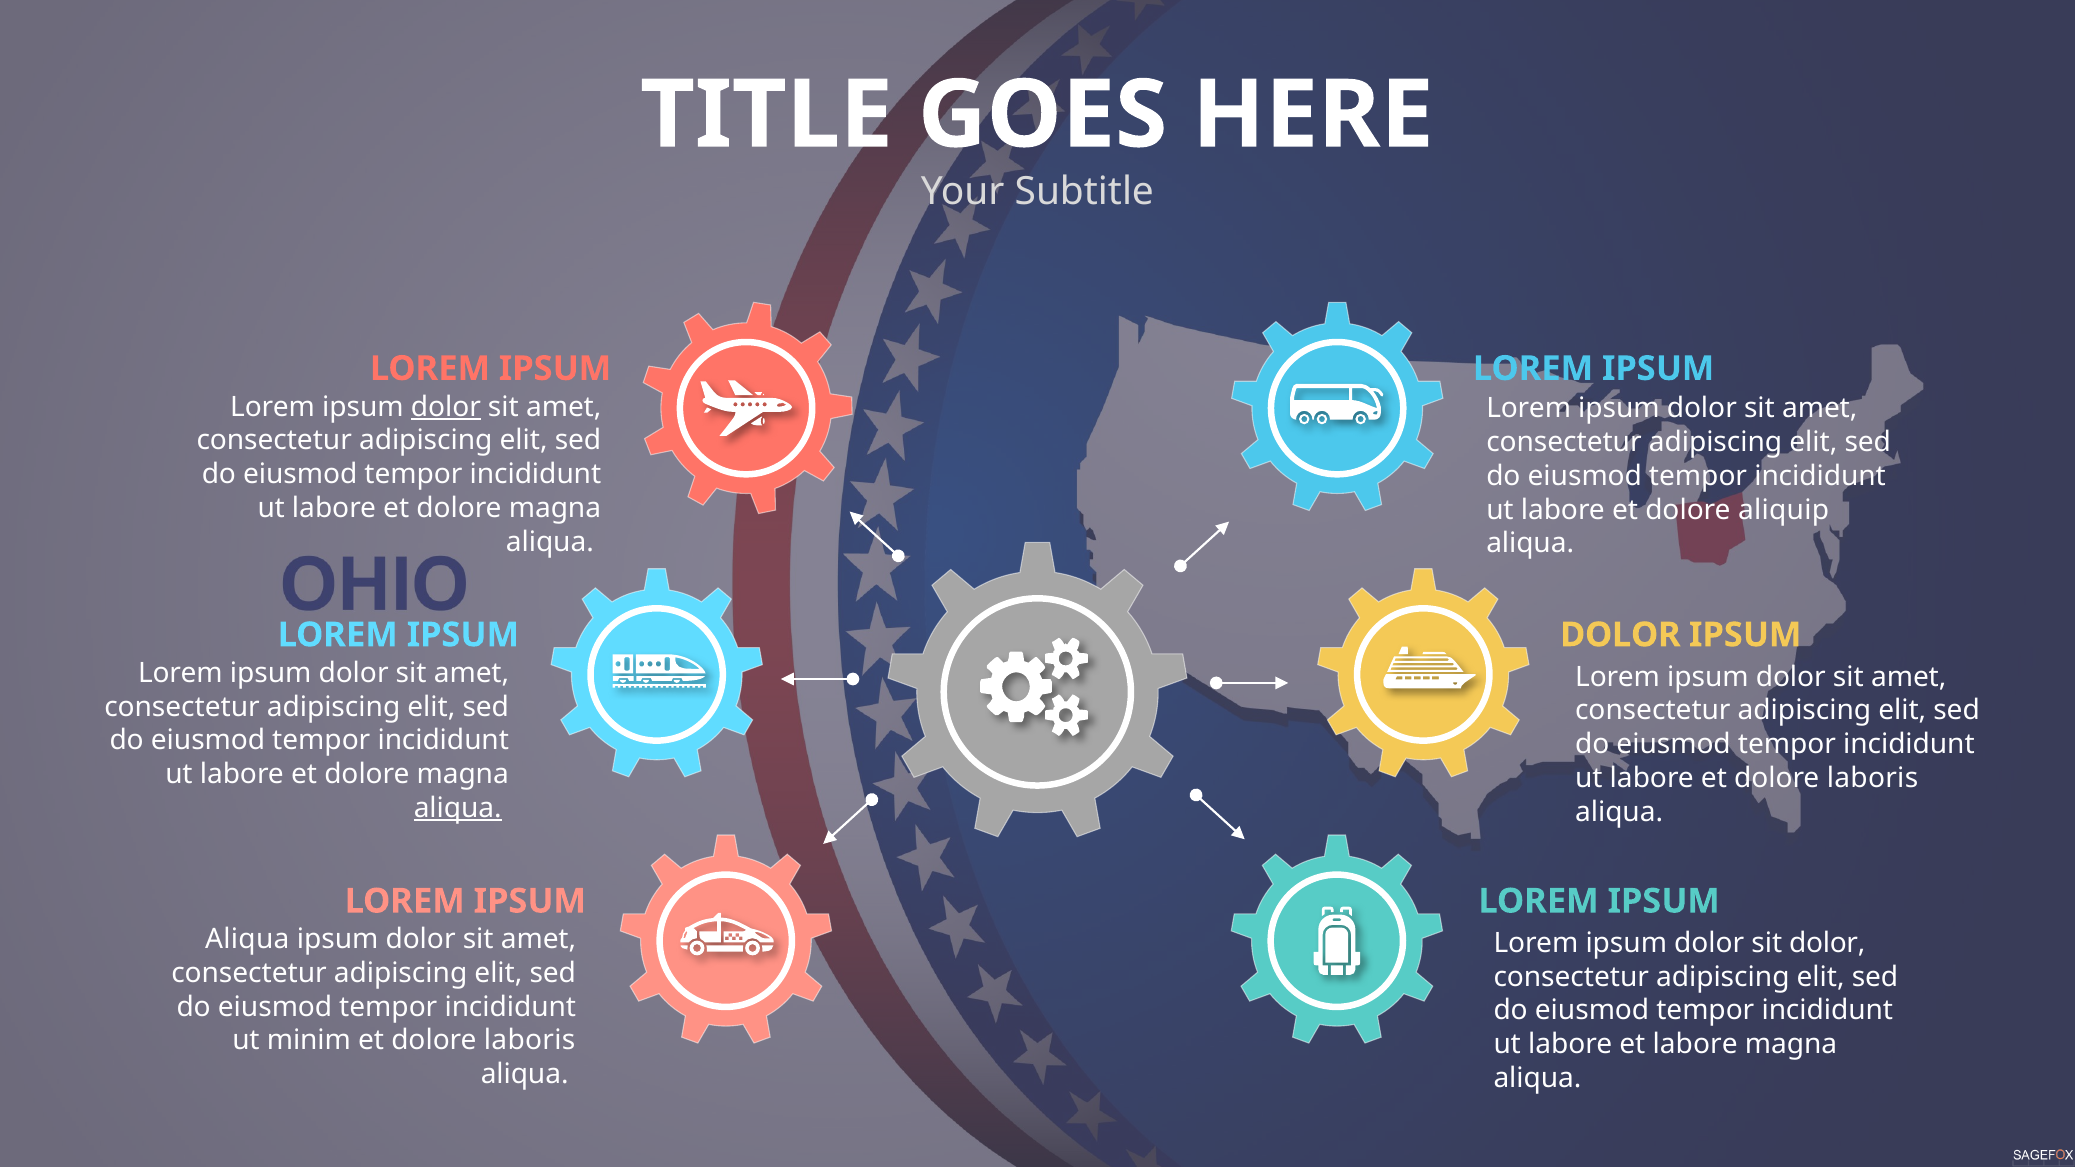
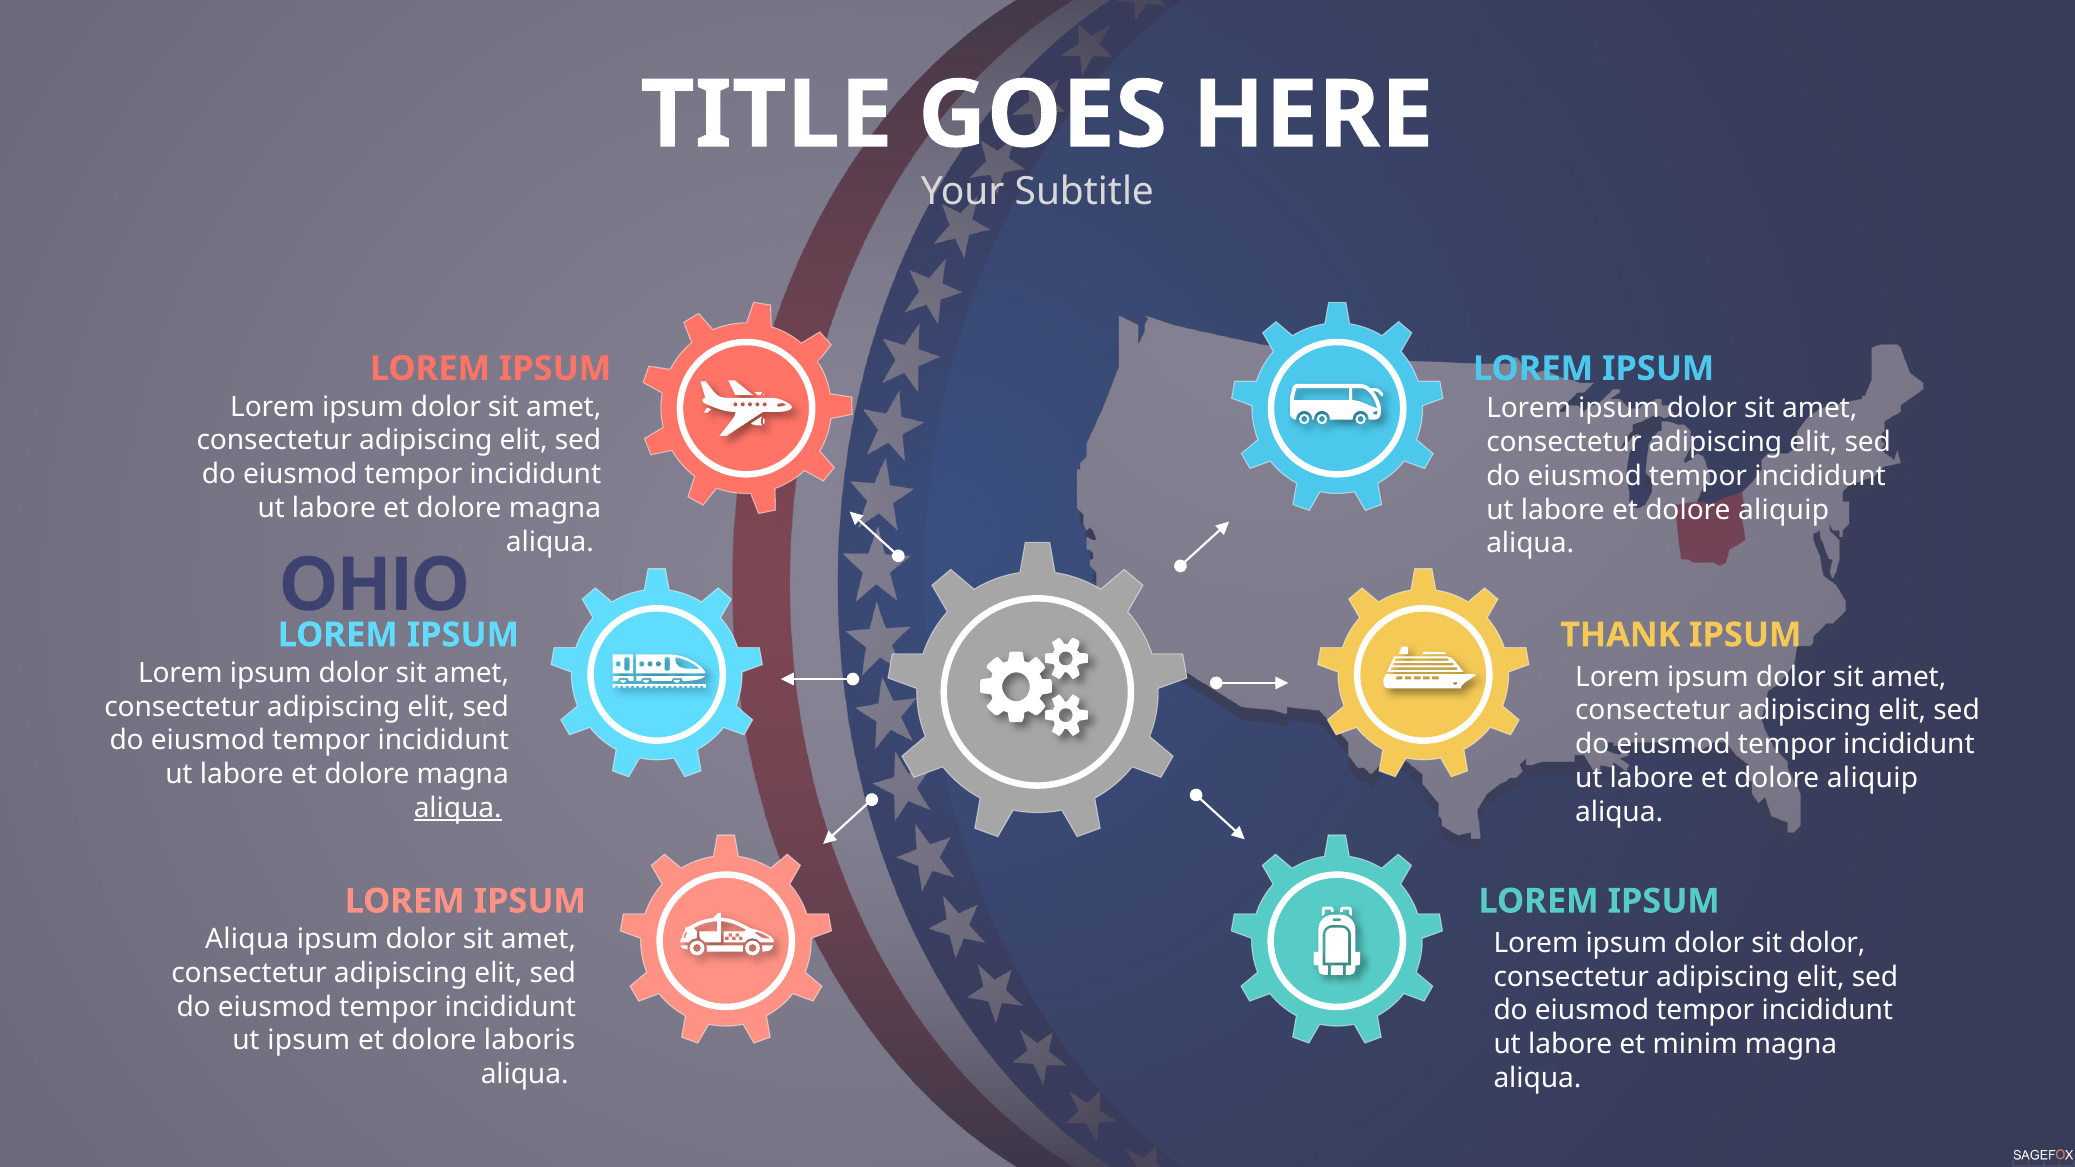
dolor at (446, 407) underline: present -> none
DOLOR at (1620, 635): DOLOR -> THANK
laboris at (1873, 778): laboris -> aliquip
ut minim: minim -> ipsum
et labore: labore -> minim
